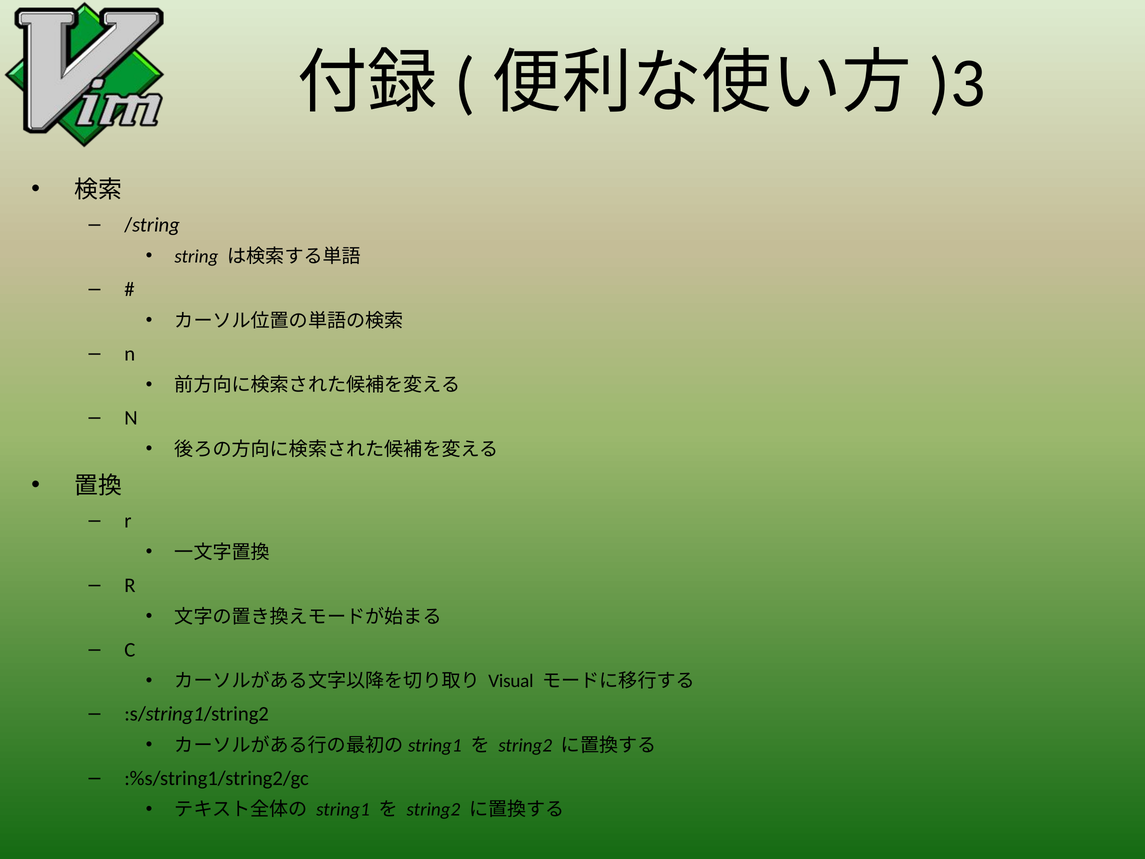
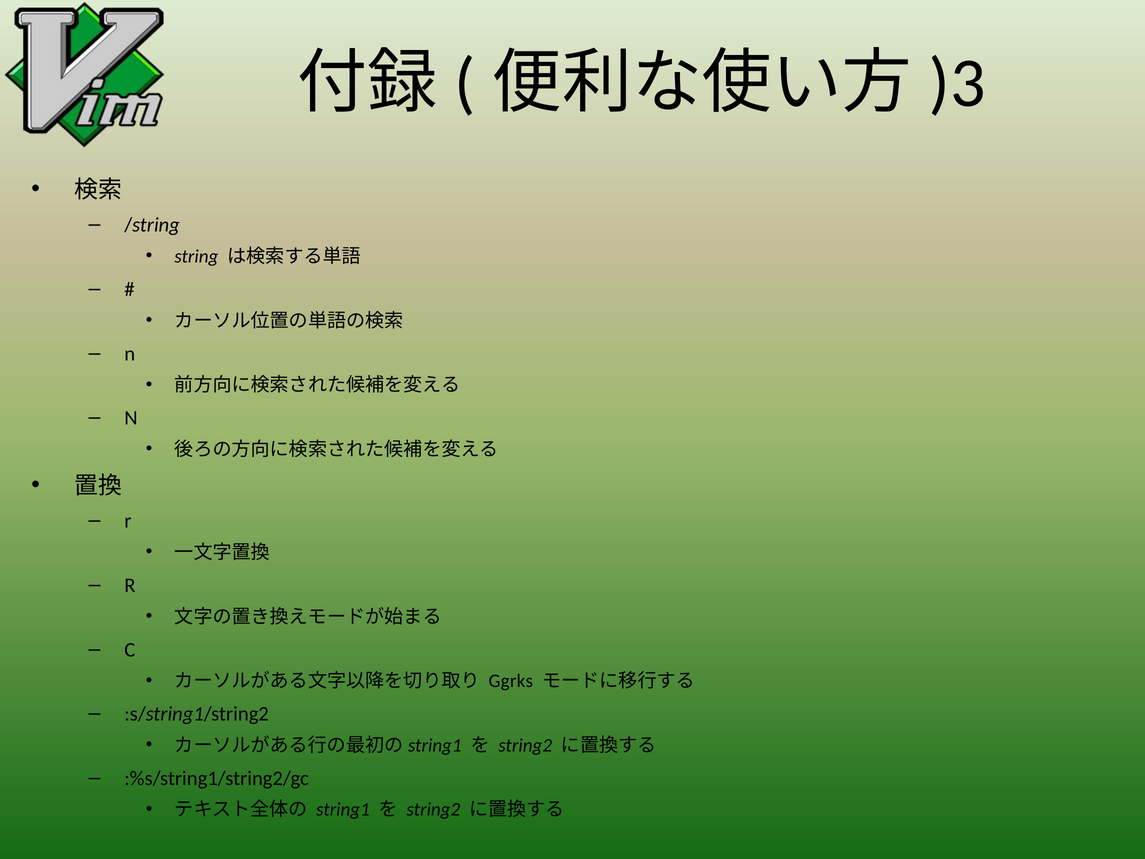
Visual: Visual -> Ggrks
